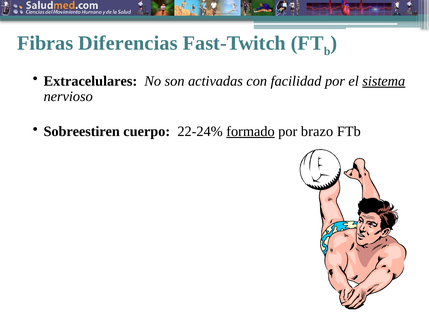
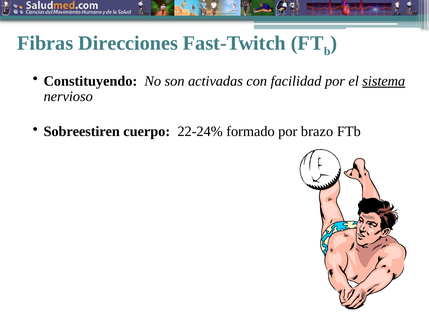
Diferencias: Diferencias -> Direcciones
Extracelulares: Extracelulares -> Constituyendo
formado underline: present -> none
